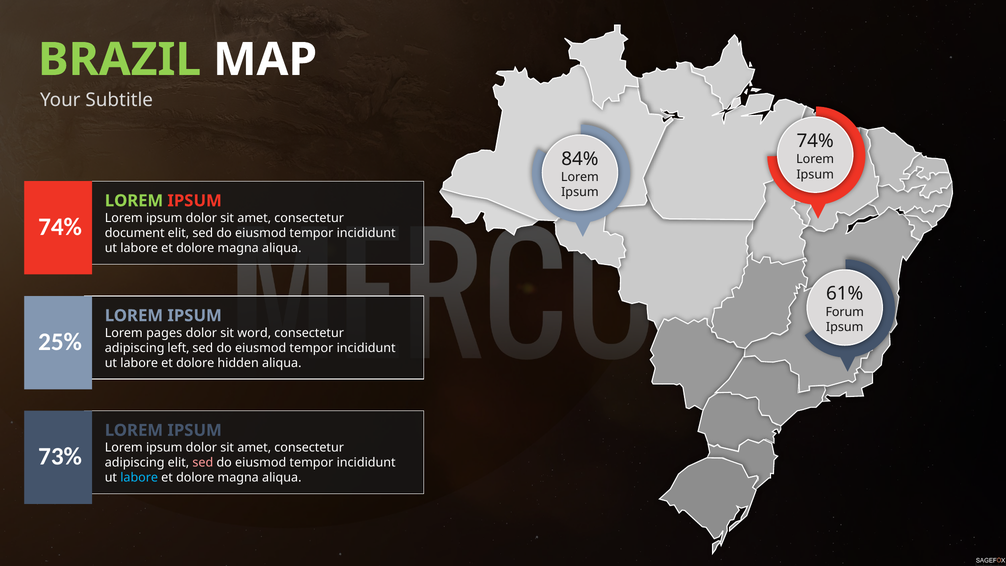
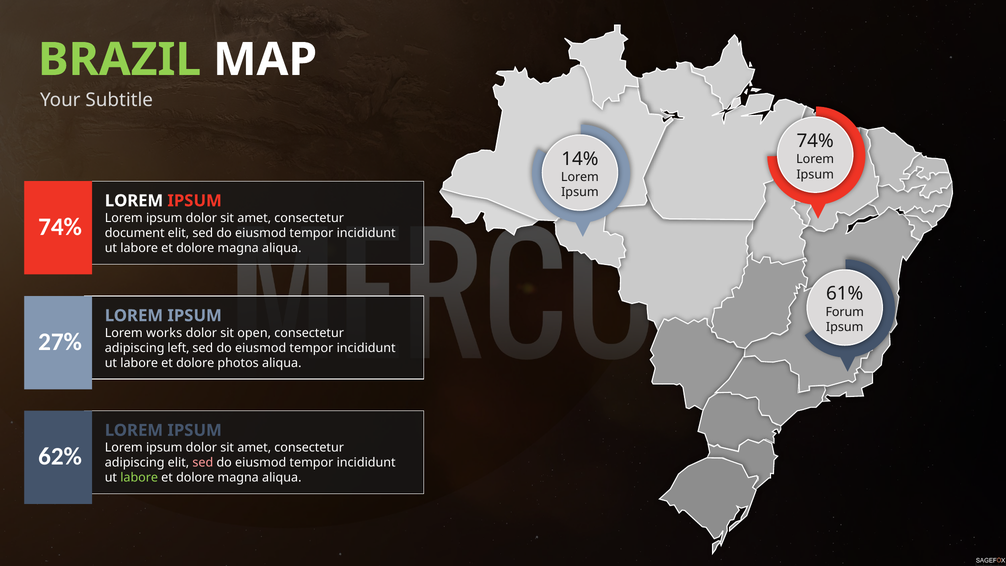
84%: 84% -> 14%
LOREM at (134, 201) colour: light green -> white
pages: pages -> works
word: word -> open
25%: 25% -> 27%
hidden: hidden -> photos
73%: 73% -> 62%
labore at (139, 478) colour: light blue -> light green
